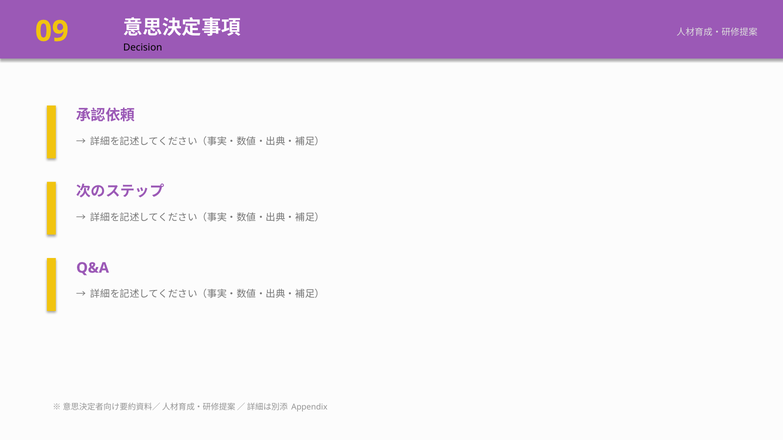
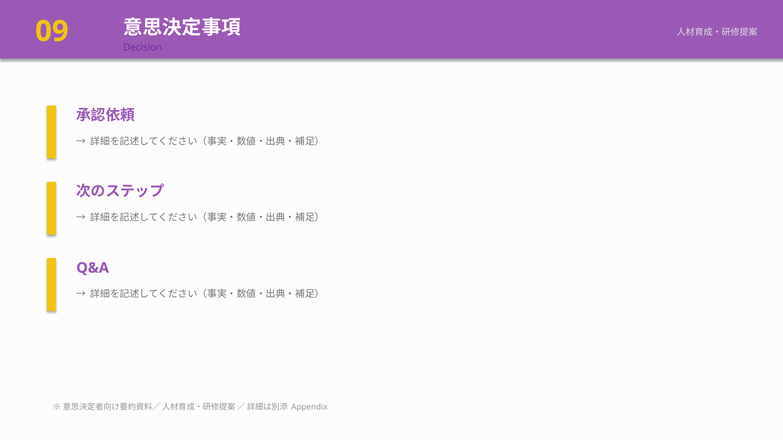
Decision colour: black -> purple
